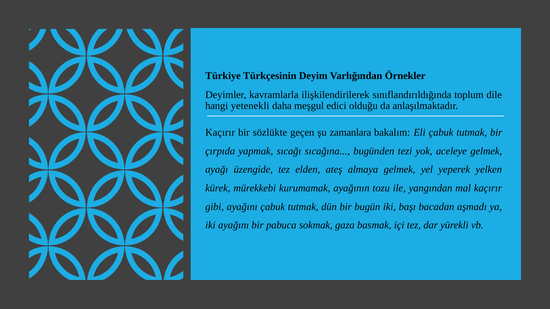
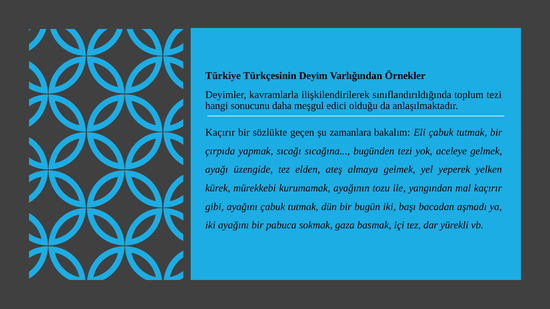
toplum dile: dile -> tezi
yetenekli: yetenekli -> sonucunu
